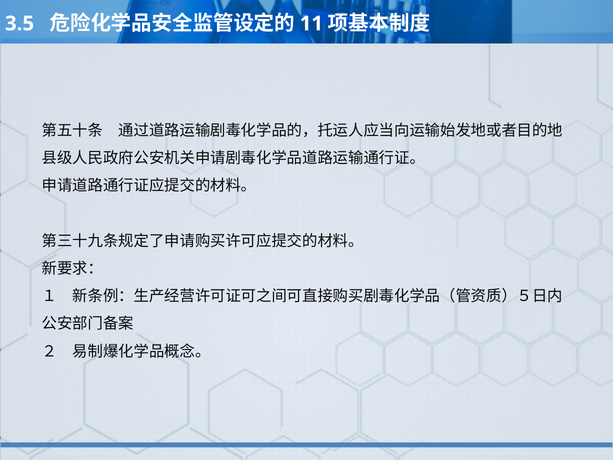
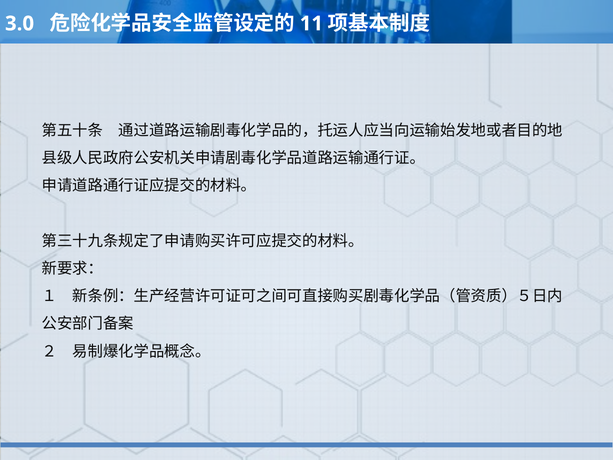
3.5: 3.5 -> 3.0
